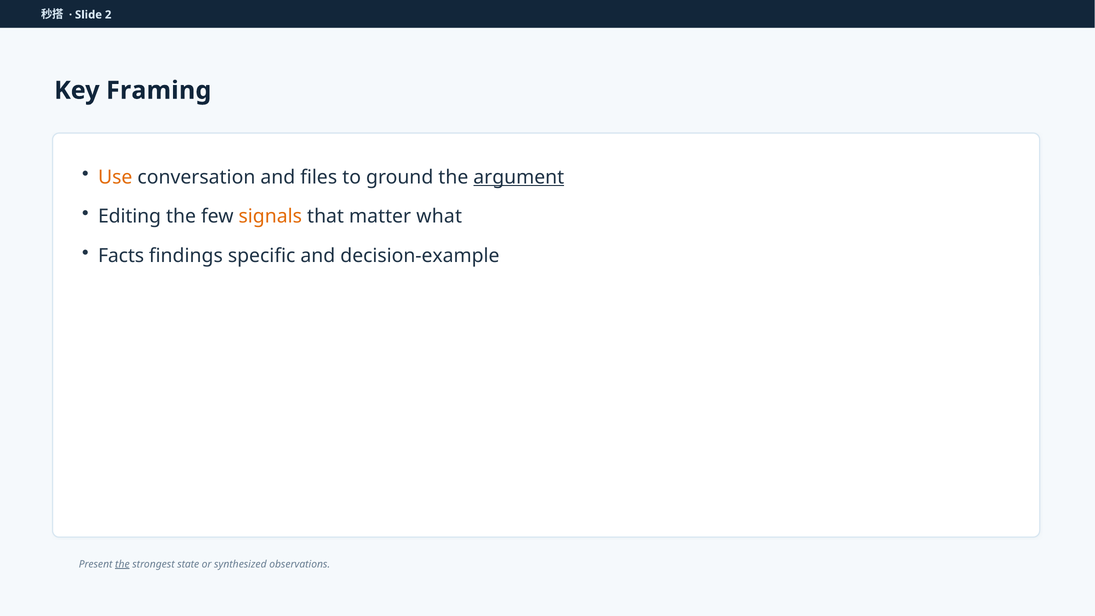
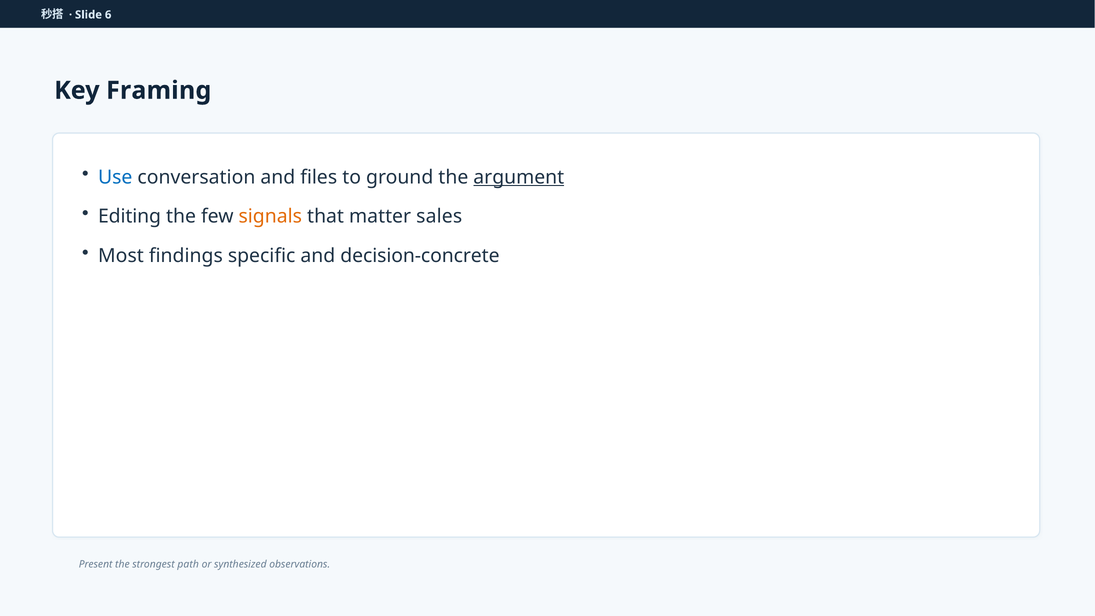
2: 2 -> 6
Use colour: orange -> blue
what: what -> sales
Facts: Facts -> Most
decision-example: decision-example -> decision-concrete
the at (122, 564) underline: present -> none
state: state -> path
